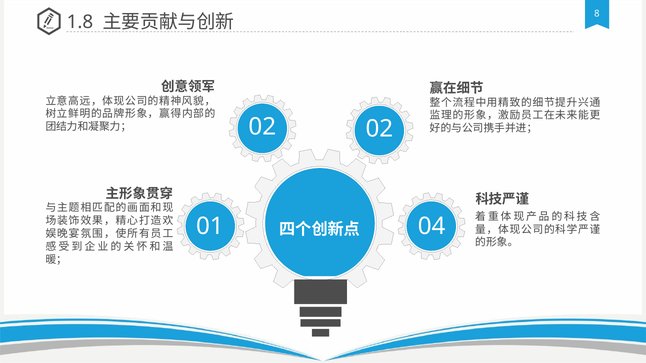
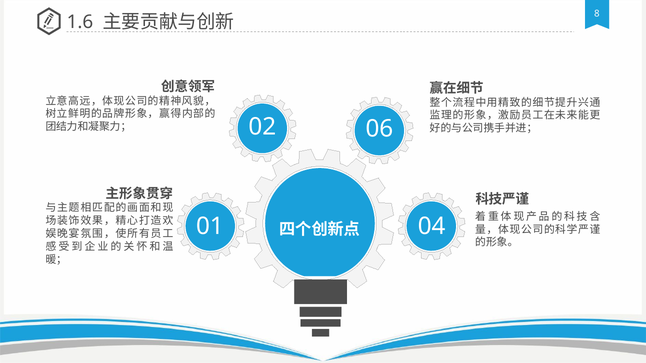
1.8: 1.8 -> 1.6
02 02: 02 -> 06
